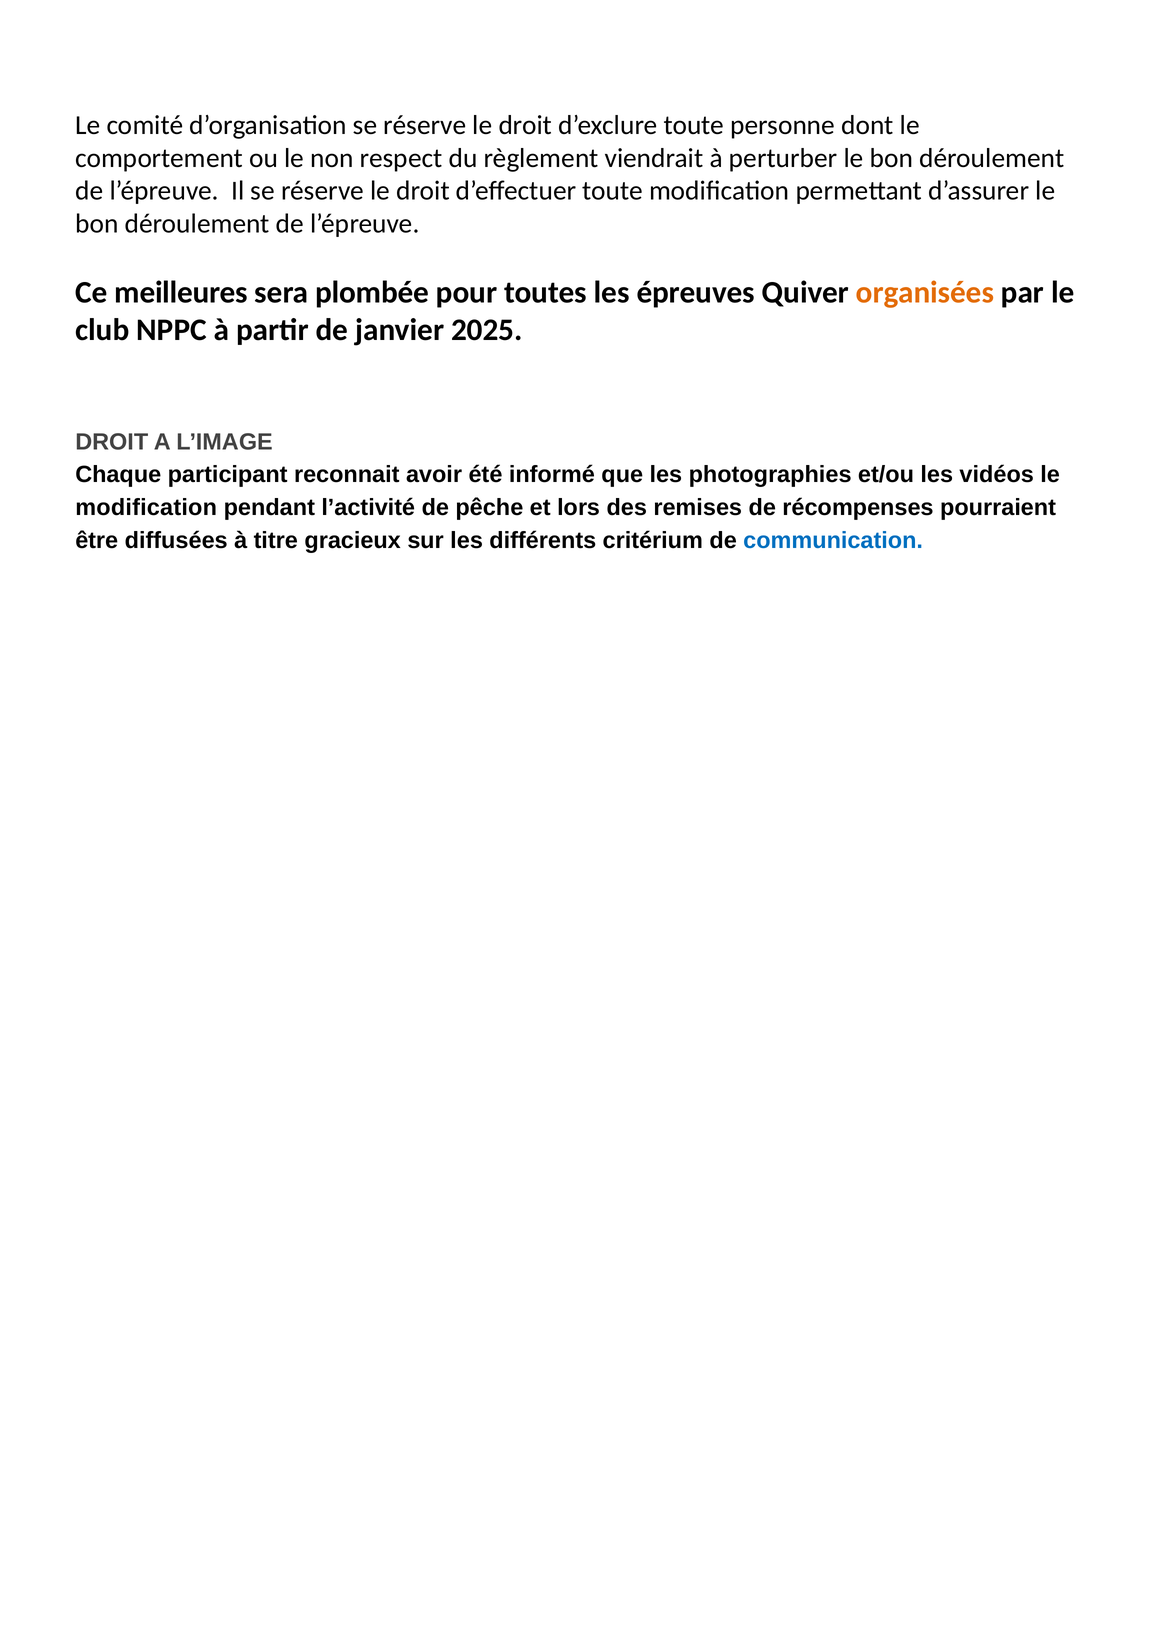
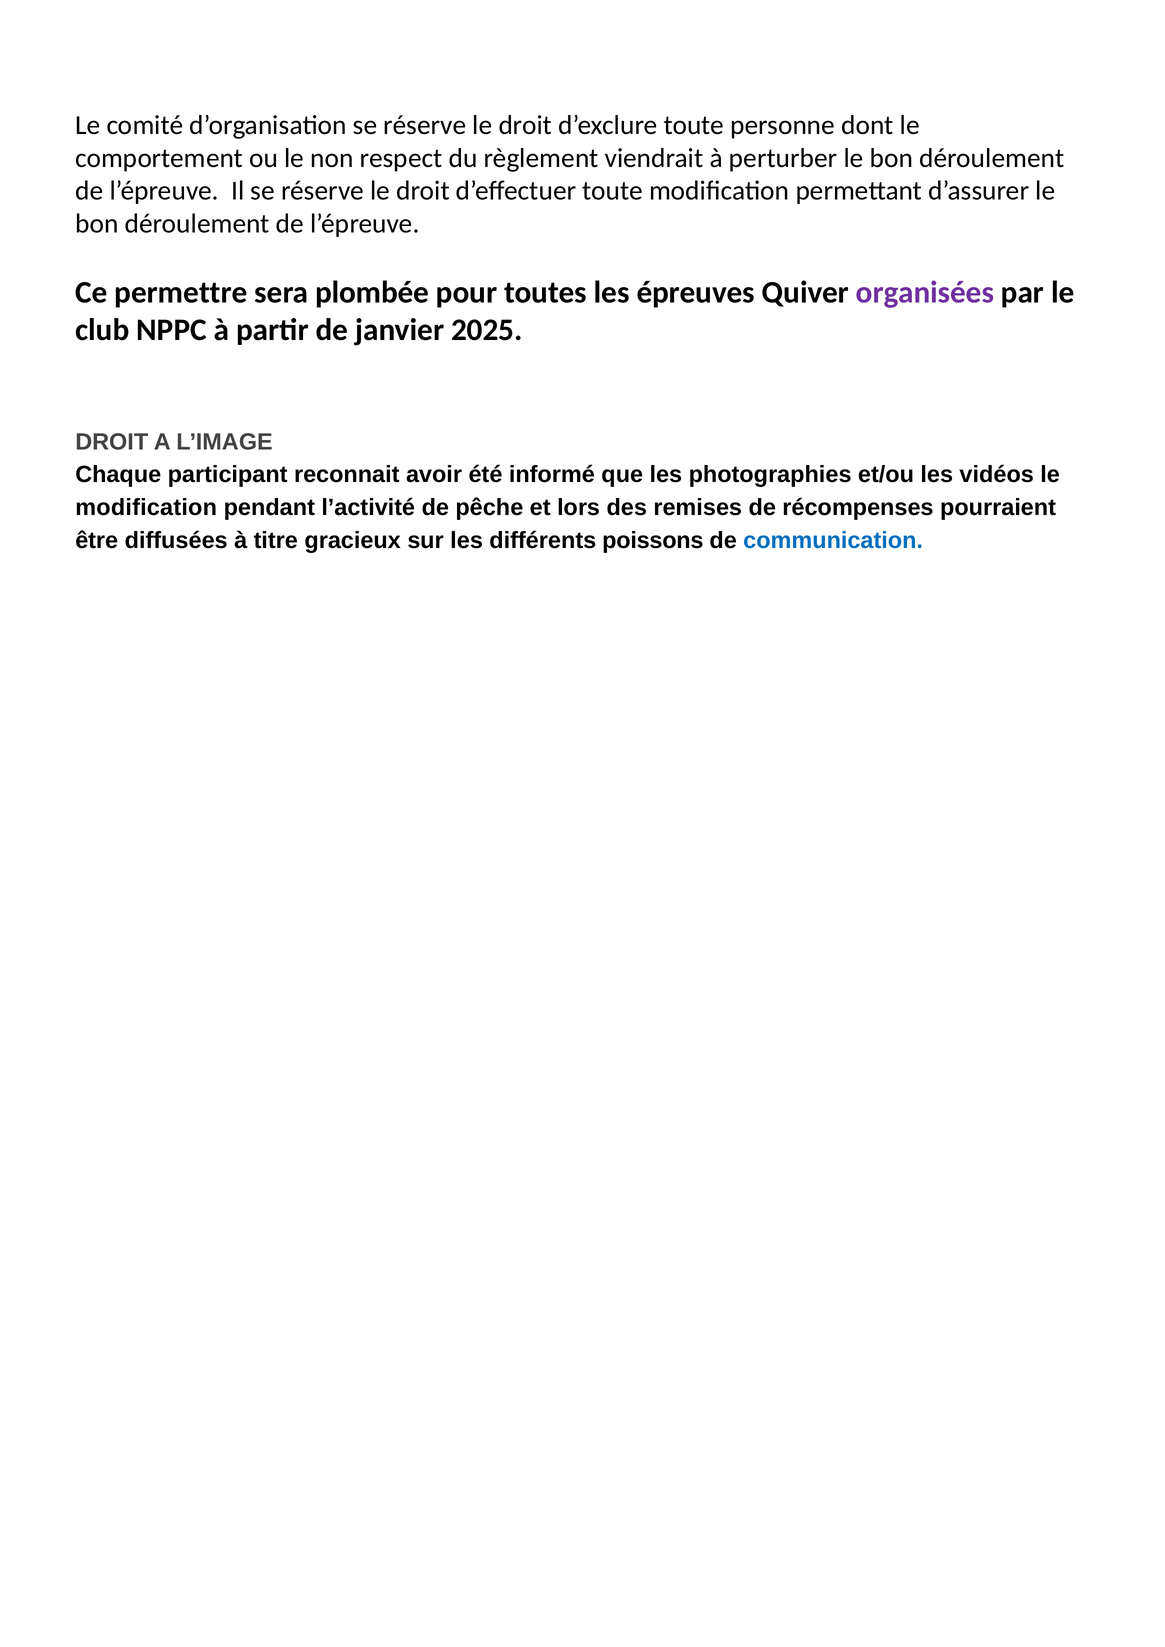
meilleures: meilleures -> permettre
organisées colour: orange -> purple
critérium: critérium -> poissons
